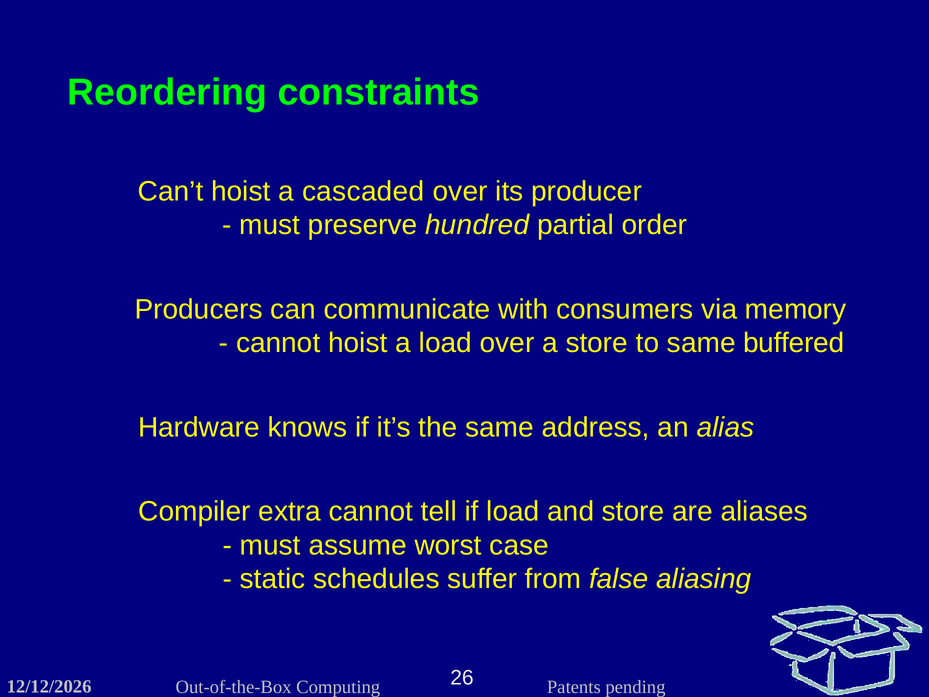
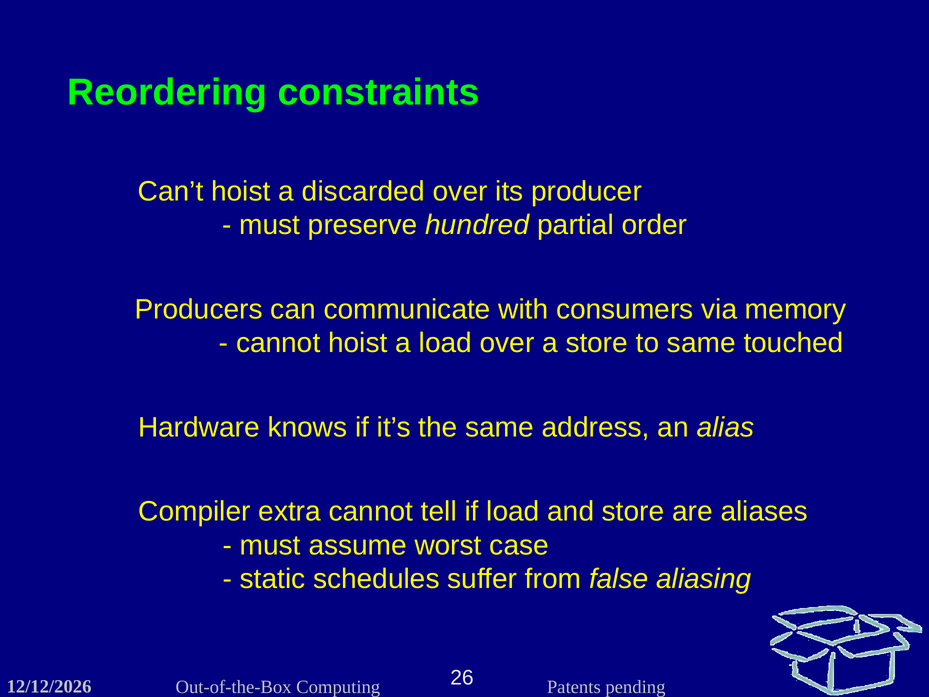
cascaded: cascaded -> discarded
buffered: buffered -> touched
